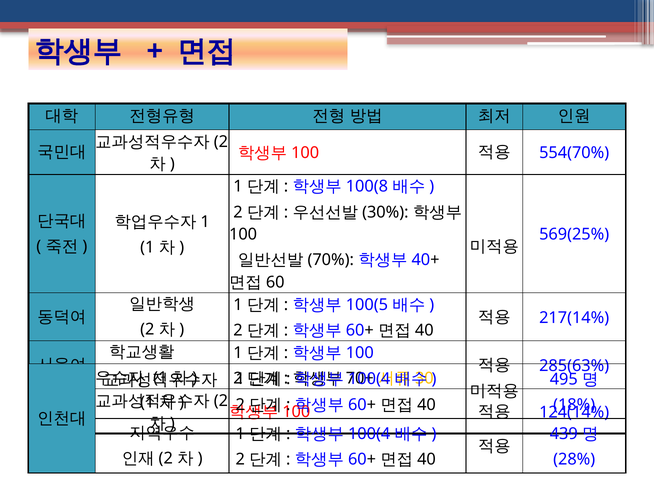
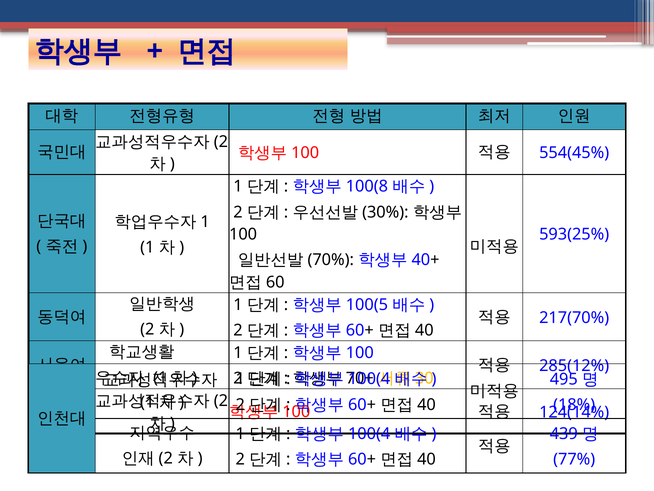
554(70%: 554(70% -> 554(45%
569(25%: 569(25% -> 593(25%
217(14%: 217(14% -> 217(70%
285(63%: 285(63% -> 285(12%
28%: 28% -> 77%
